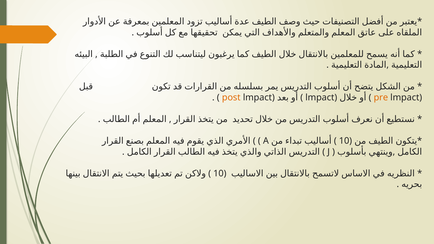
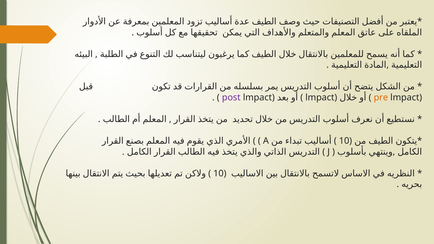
post colour: orange -> purple
